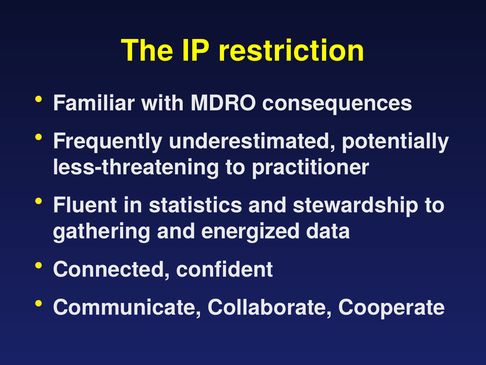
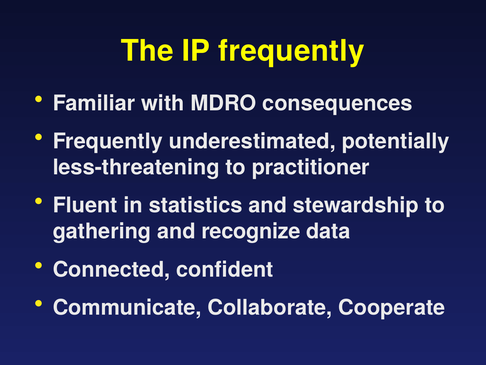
IP restriction: restriction -> frequently
energized: energized -> recognize
